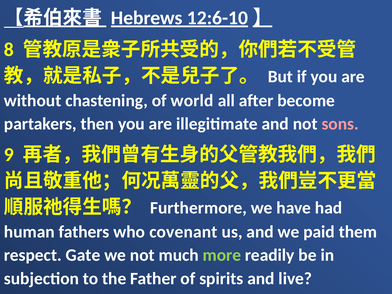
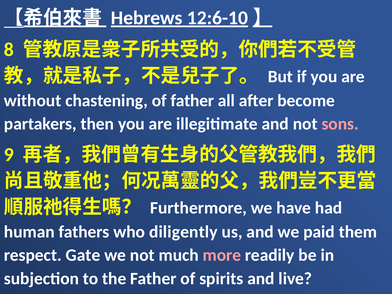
of world: world -> father
covenant: covenant -> diligently
more colour: light green -> pink
